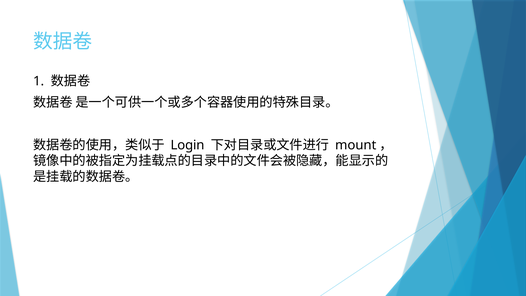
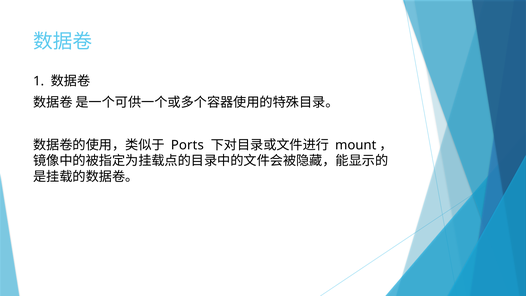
Login: Login -> Ports
